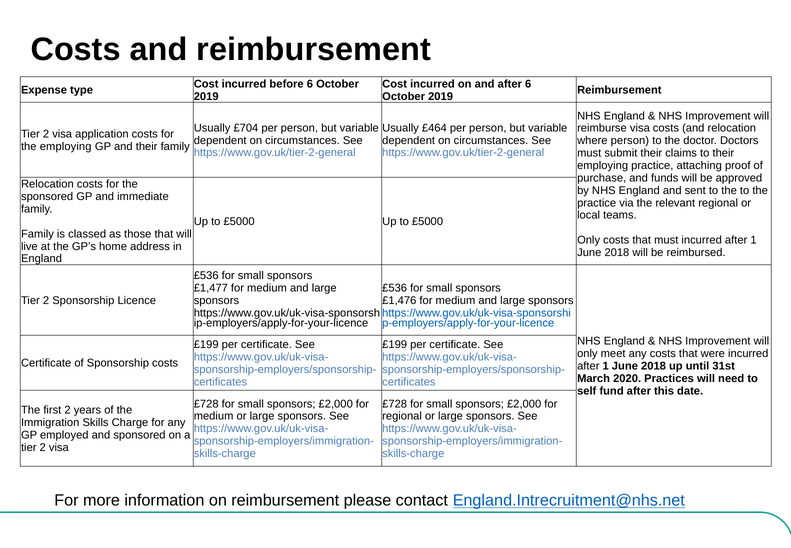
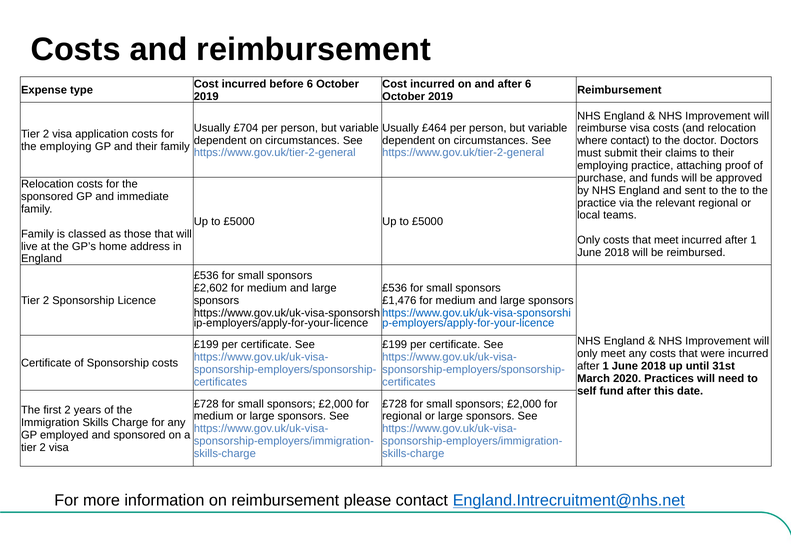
where person: person -> contact
that must: must -> meet
£1,477: £1,477 -> £2,602
